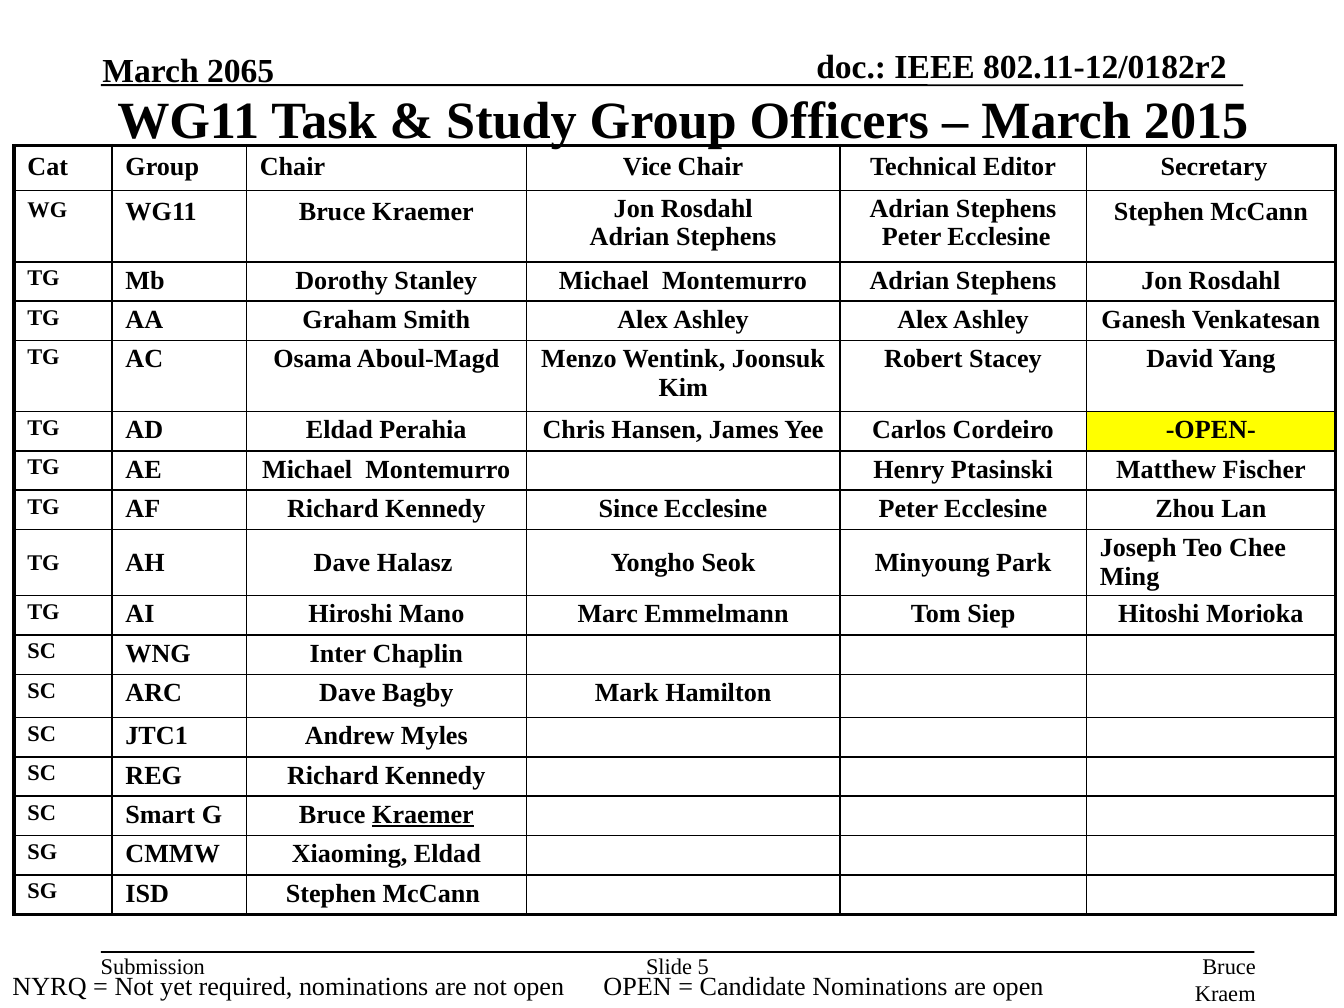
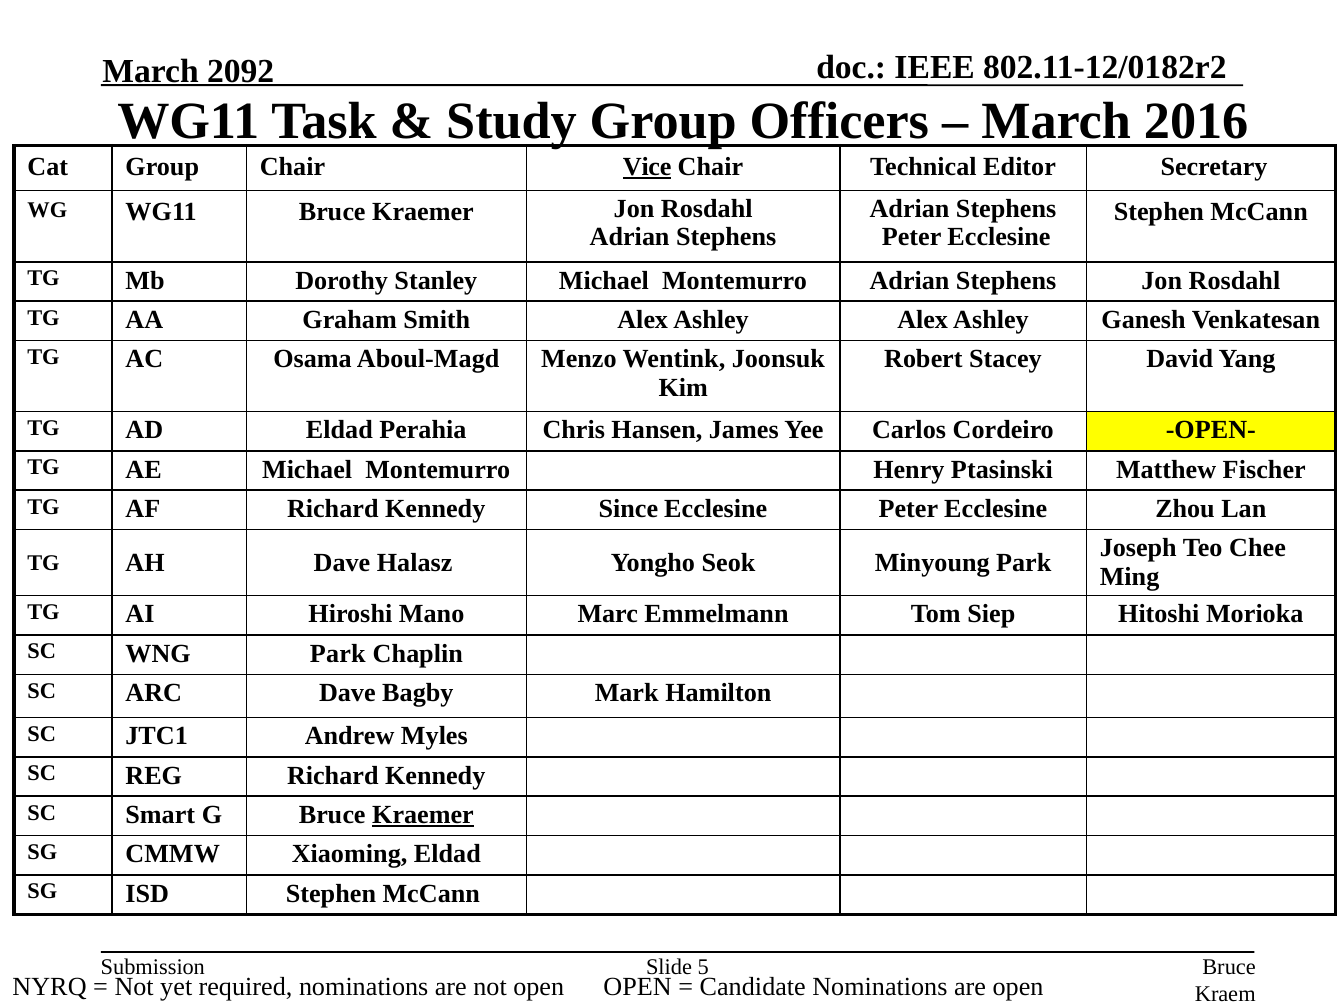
2065: 2065 -> 2092
2015: 2015 -> 2016
Vice underline: none -> present
WNG Inter: Inter -> Park
